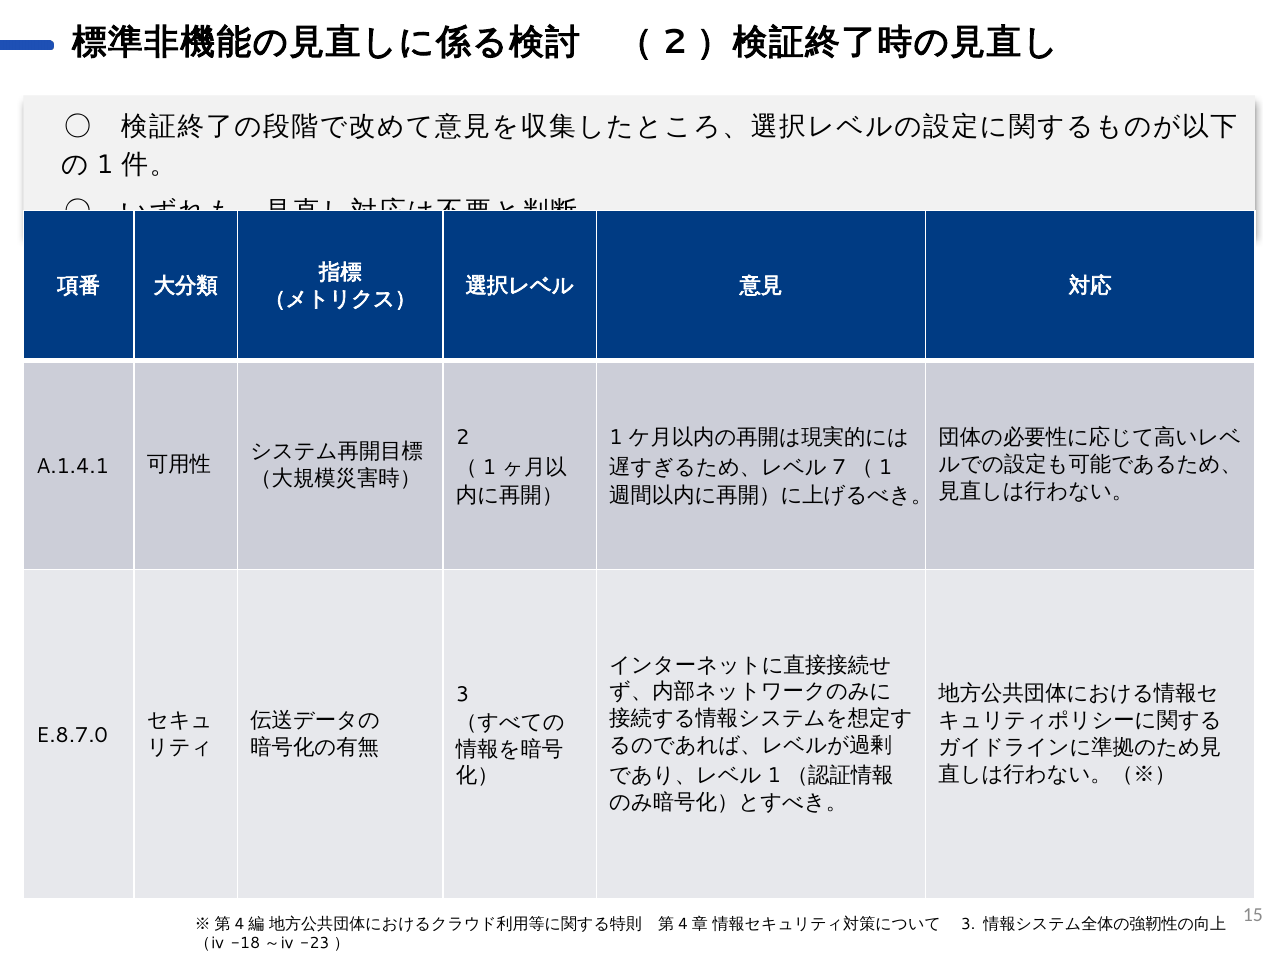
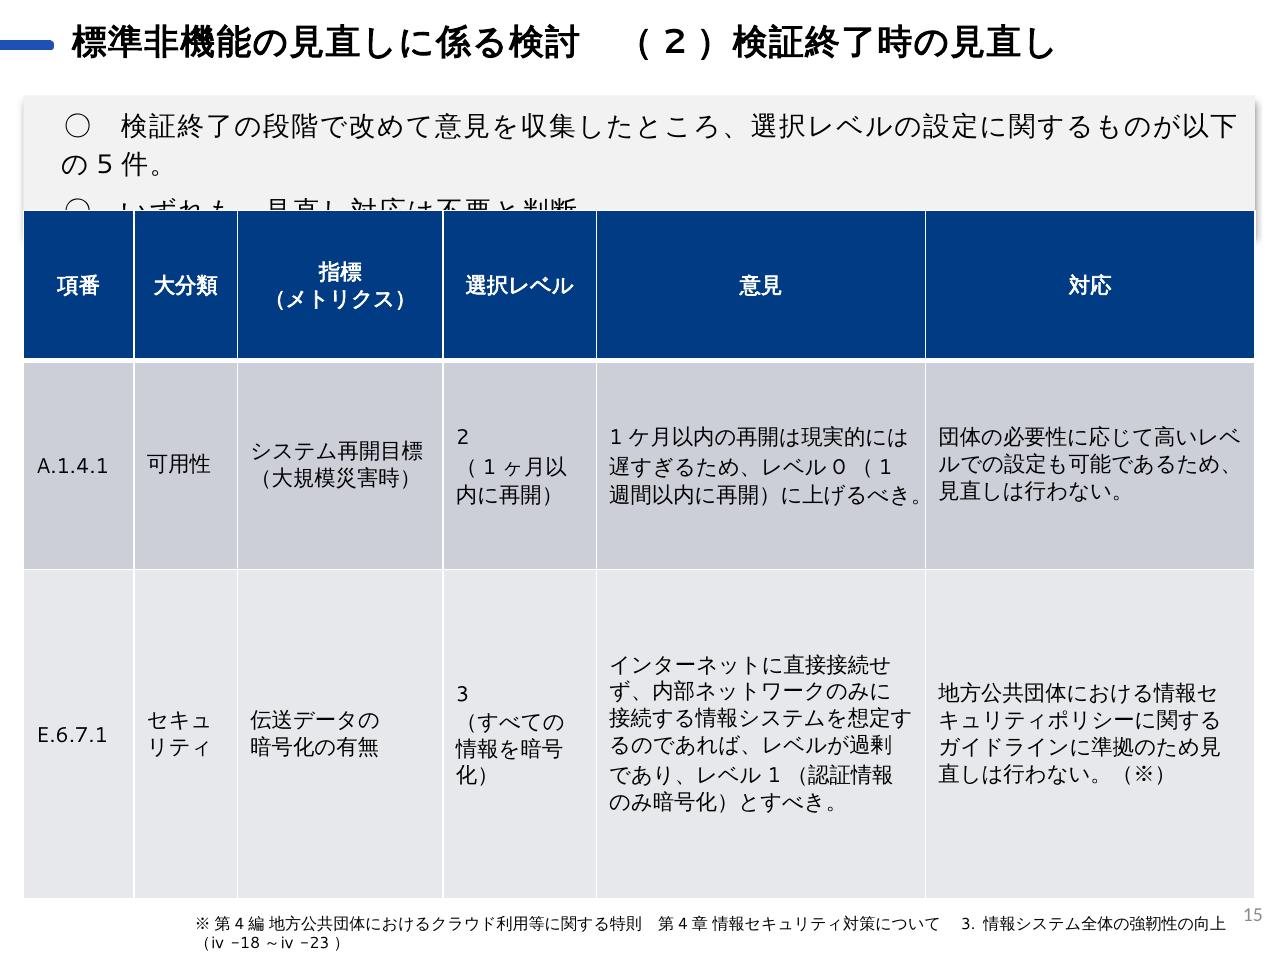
1 at (105, 165): 1 -> 5
7: 7 -> 0
E.8.7.0: E.8.7.0 -> E.6.7.1
